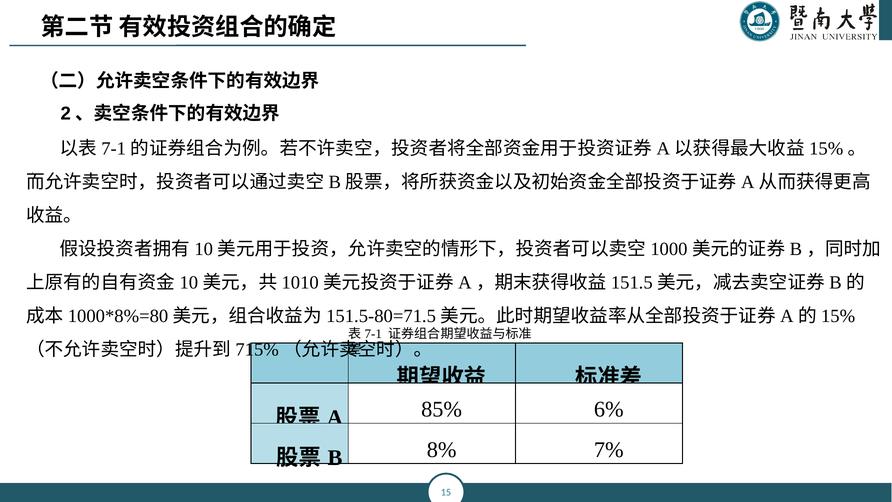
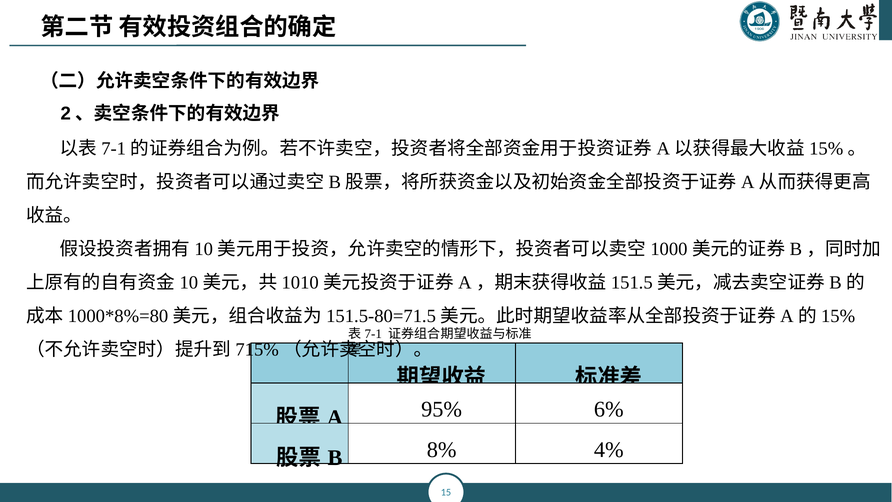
85%: 85% -> 95%
7%: 7% -> 4%
